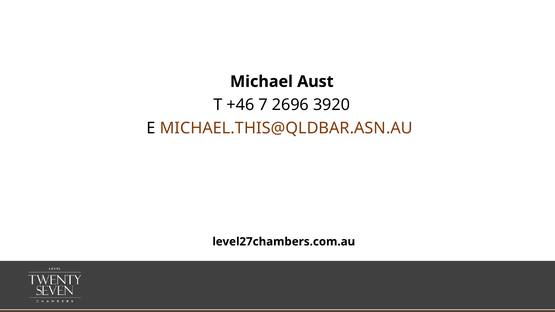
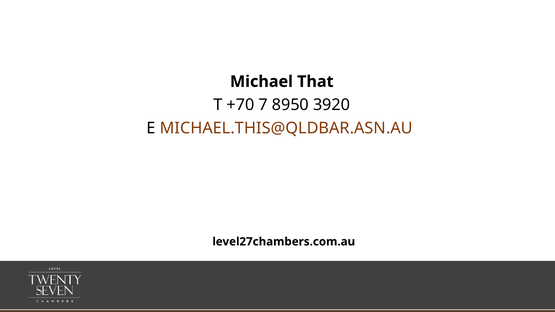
Aust: Aust -> That
+46: +46 -> +70
2696: 2696 -> 8950
